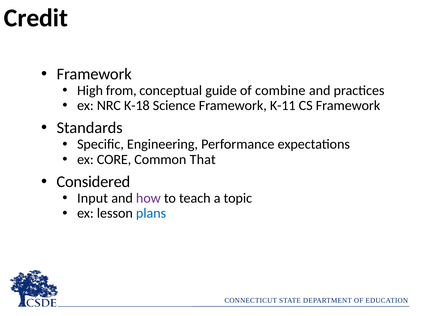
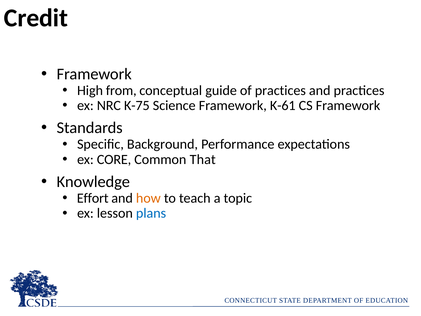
of combine: combine -> practices
K-18: K-18 -> K-75
K-11: K-11 -> K-61
Engineering: Engineering -> Background
Considered: Considered -> Knowledge
Input: Input -> Effort
how colour: purple -> orange
